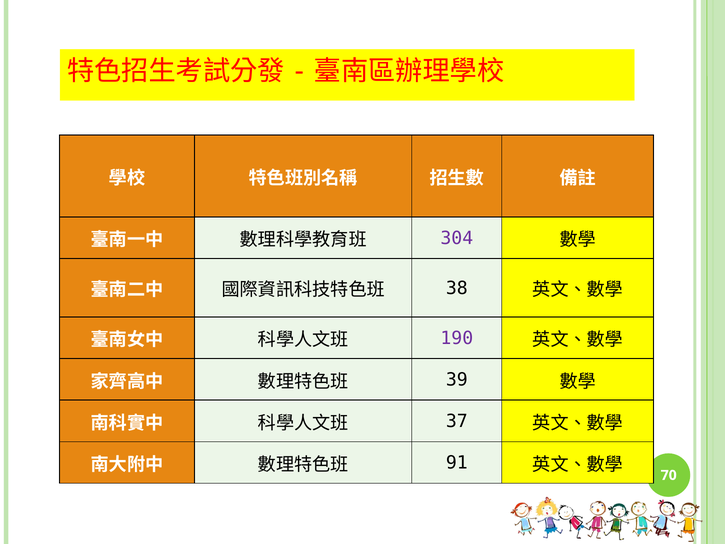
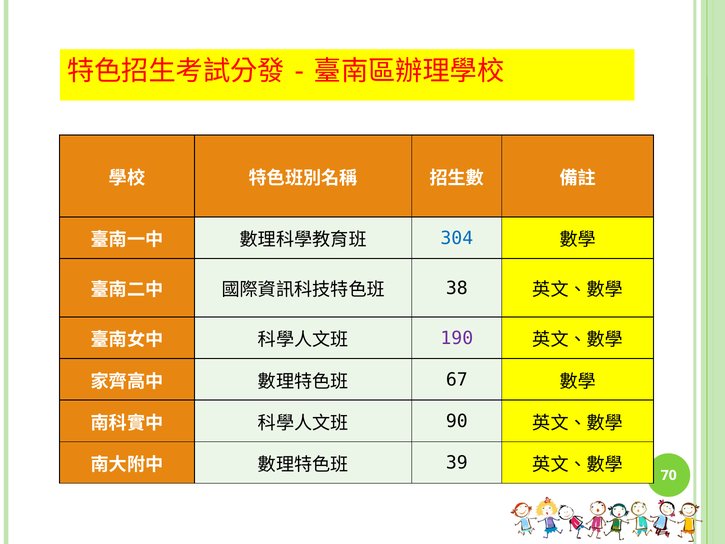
304 colour: purple -> blue
39: 39 -> 67
37: 37 -> 90
91: 91 -> 39
